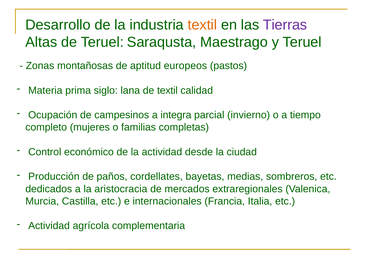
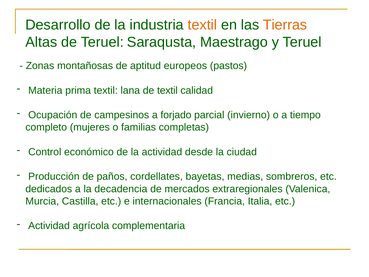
Tierras colour: purple -> orange
prima siglo: siglo -> textil
integra: integra -> forjado
aristocracia: aristocracia -> decadencia
